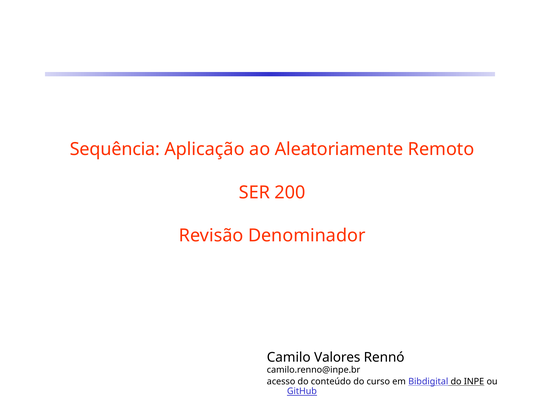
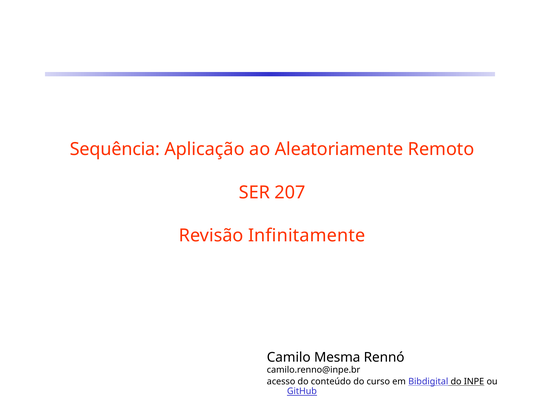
200: 200 -> 207
Denominador: Denominador -> Infinitamente
Valores: Valores -> Mesma
